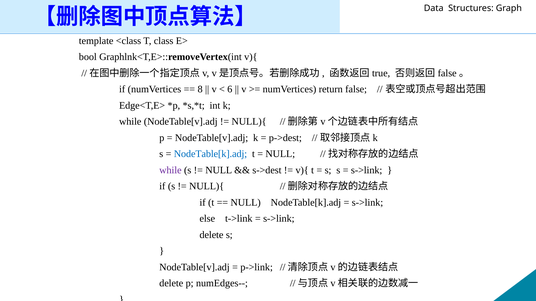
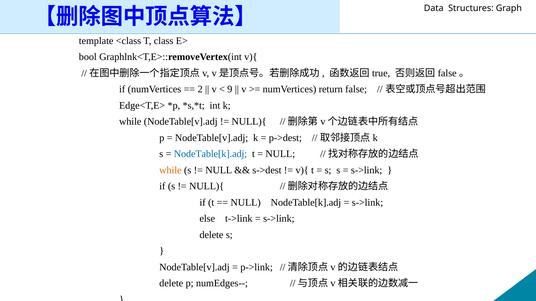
8: 8 -> 2
6: 6 -> 9
while at (170, 170) colour: purple -> orange
